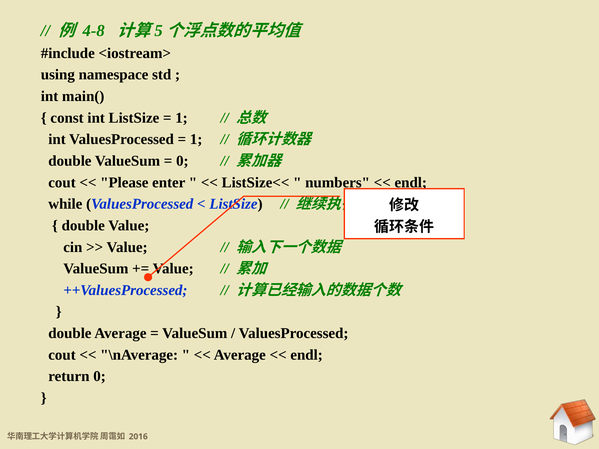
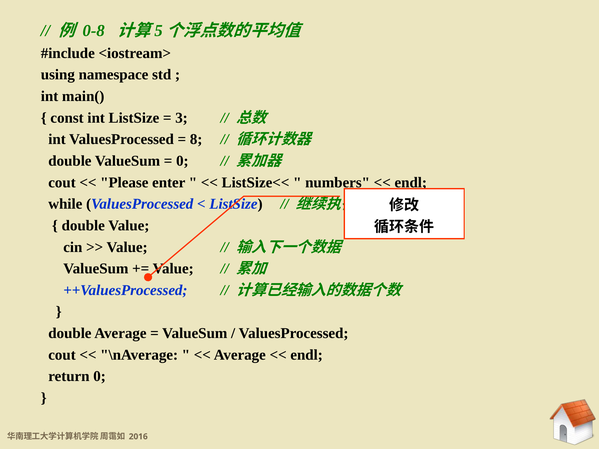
4-8: 4-8 -> 0-8
1 at (181, 118): 1 -> 3
1 at (196, 139): 1 -> 8
